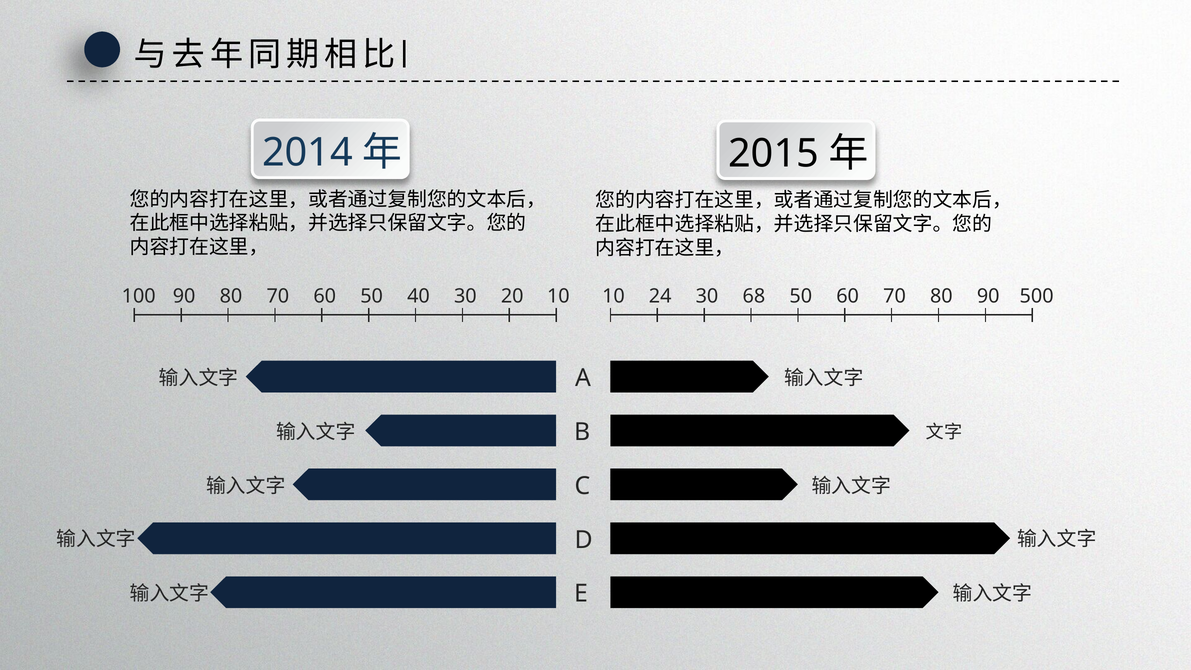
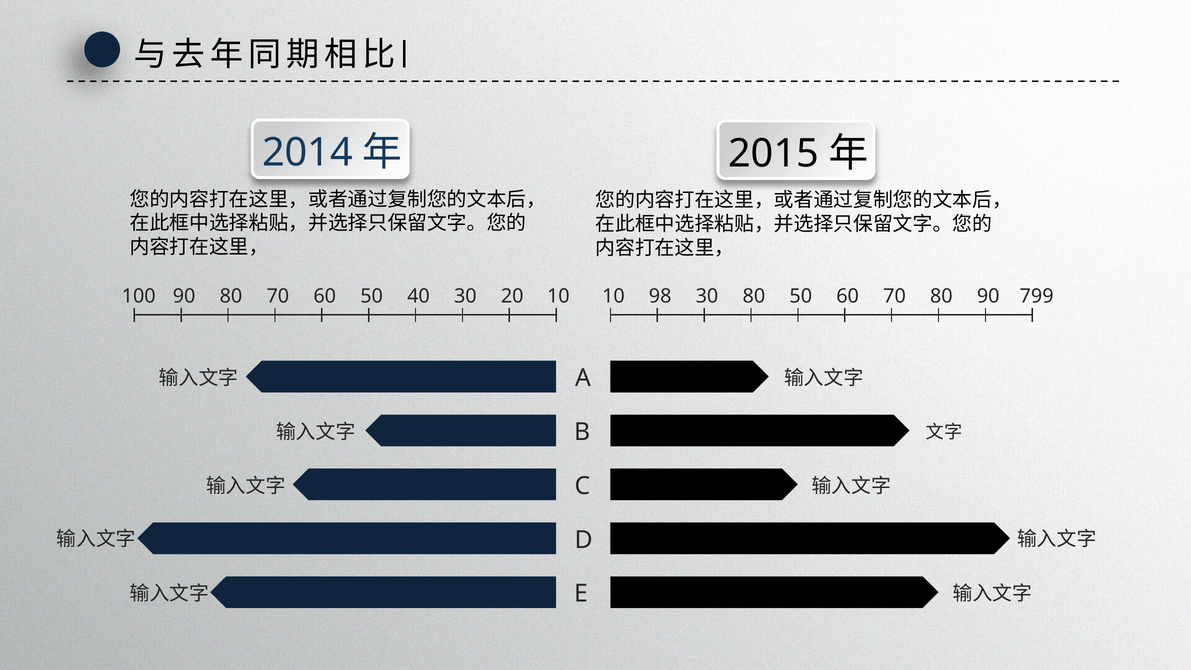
24: 24 -> 98
30 68: 68 -> 80
500: 500 -> 799
